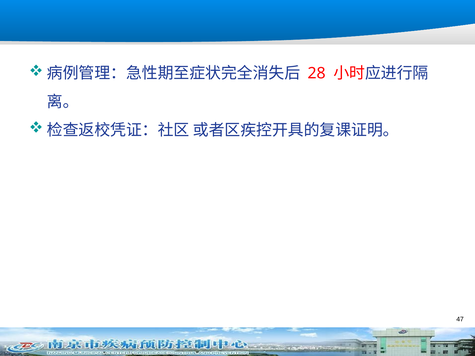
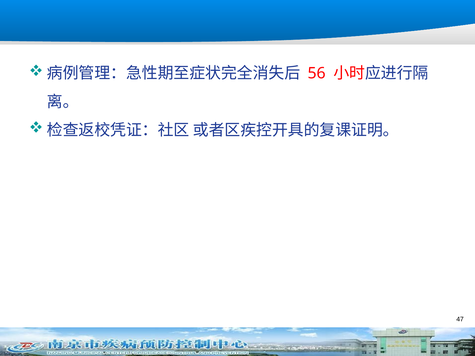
28: 28 -> 56
